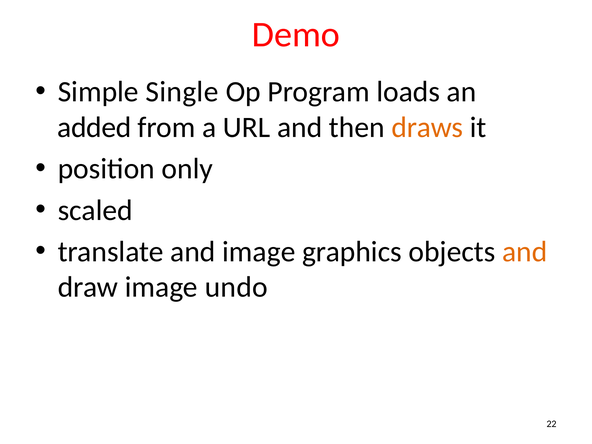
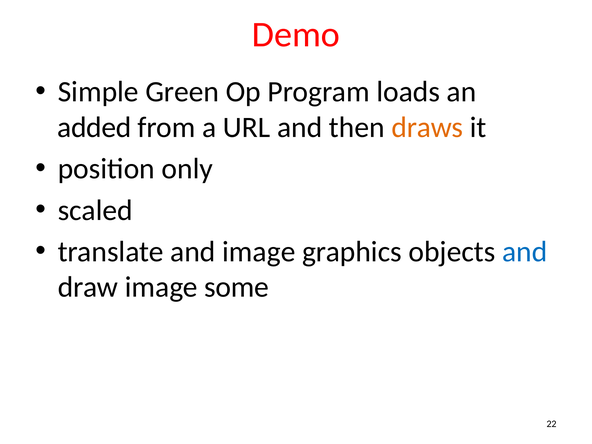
Single: Single -> Green
and at (525, 252) colour: orange -> blue
undo: undo -> some
